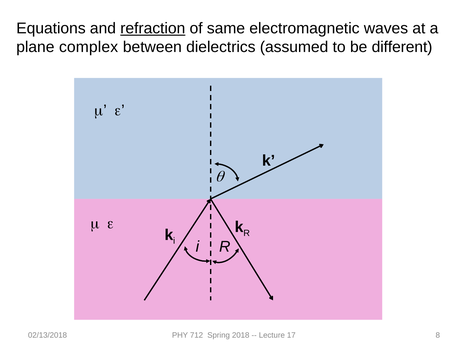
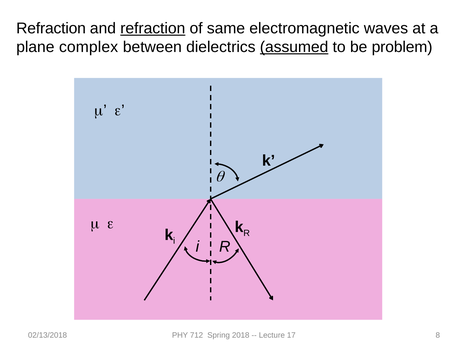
Equations at (51, 28): Equations -> Refraction
assumed underline: none -> present
different: different -> problem
